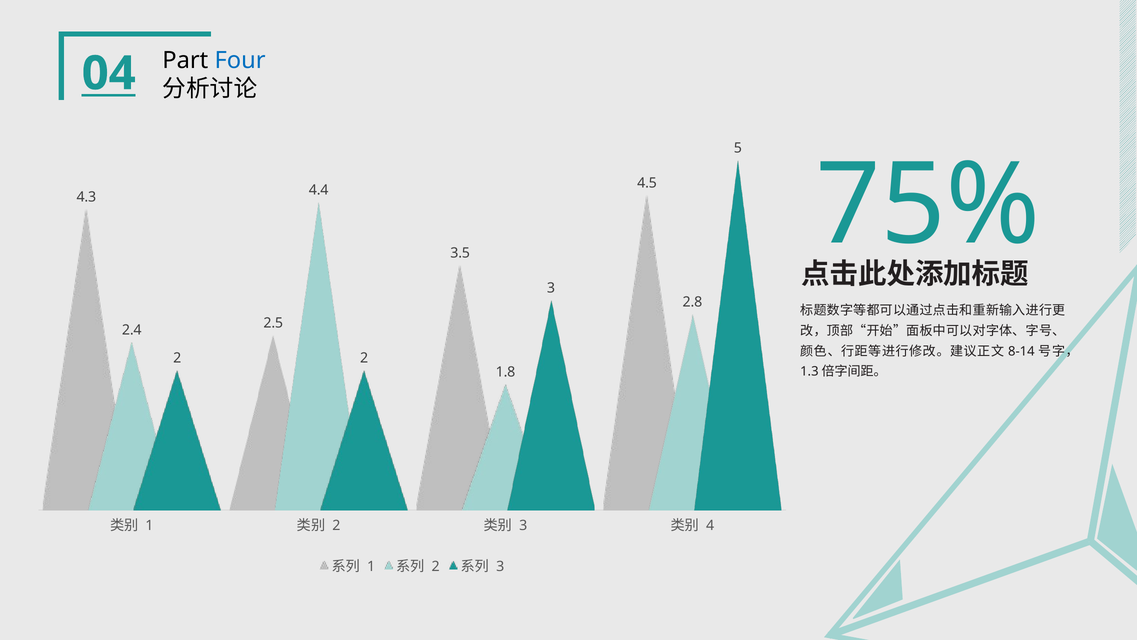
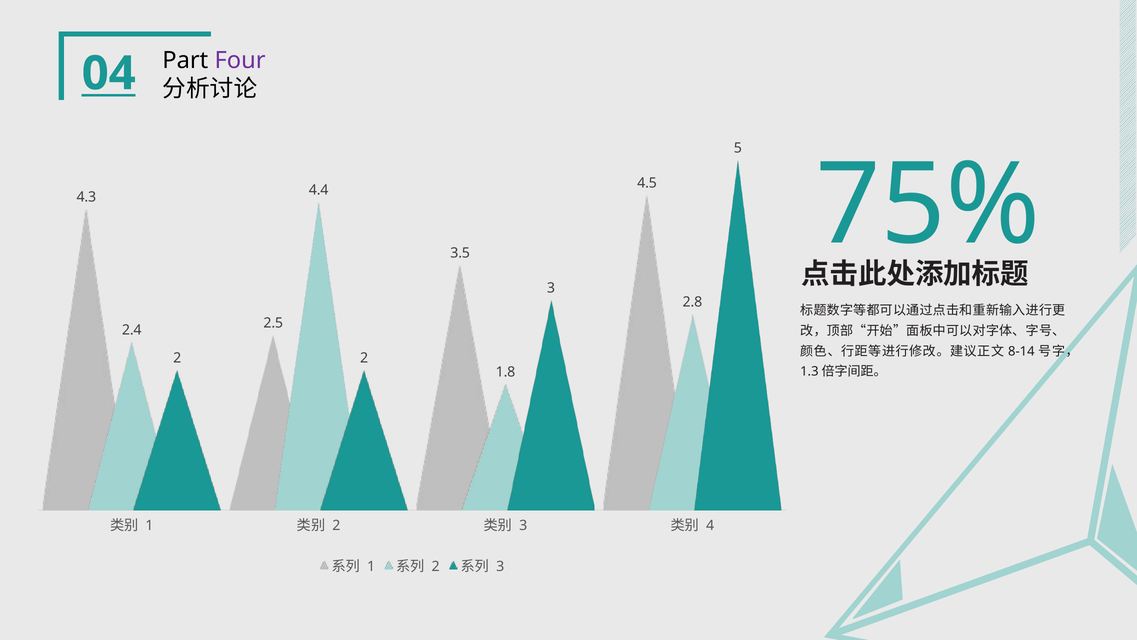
Four colour: blue -> purple
